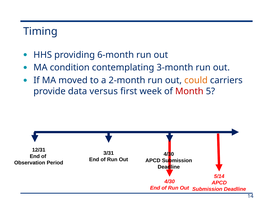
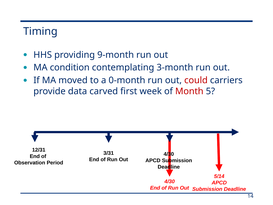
6-month: 6-month -> 9-month
2-month: 2-month -> 0-month
could colour: orange -> red
versus: versus -> carved
